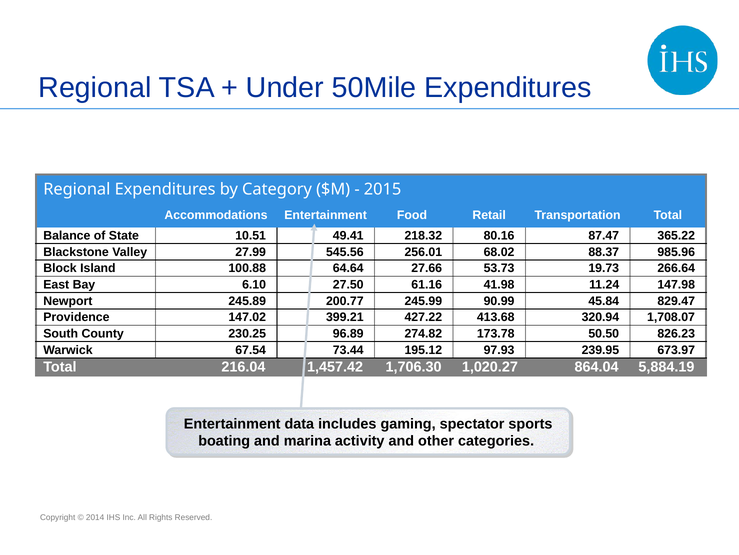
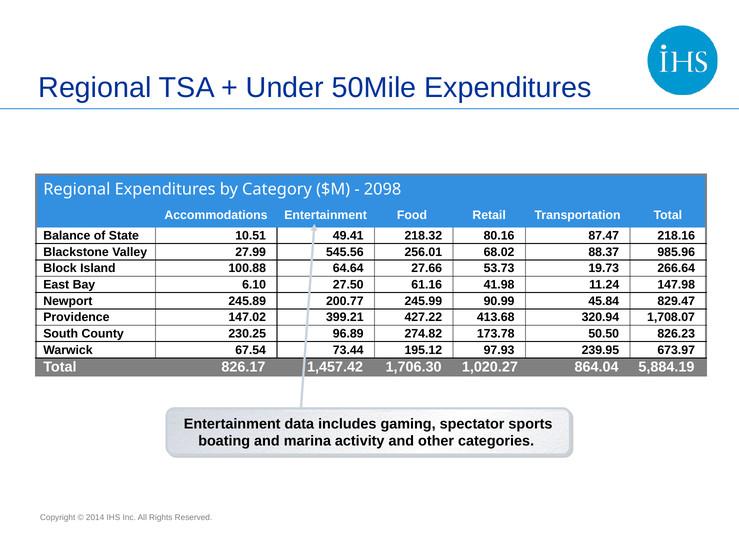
2015: 2015 -> 2098
365.22: 365.22 -> 218.16
216.04: 216.04 -> 826.17
